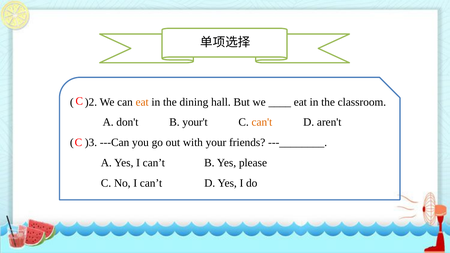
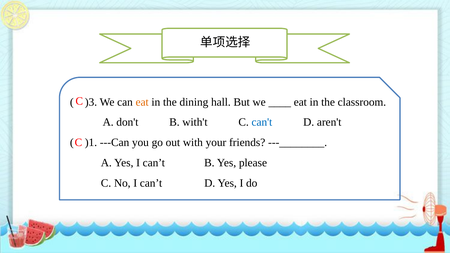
)2: )2 -> )3
your't: your't -> with't
can't colour: orange -> blue
)3: )3 -> )1
